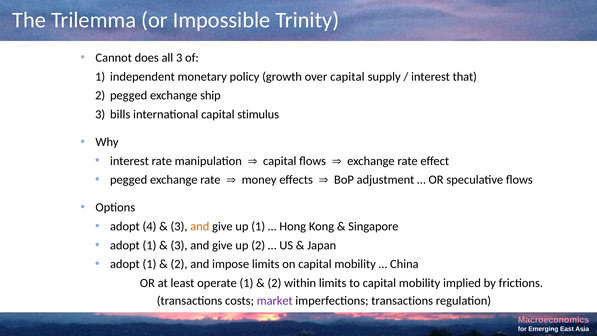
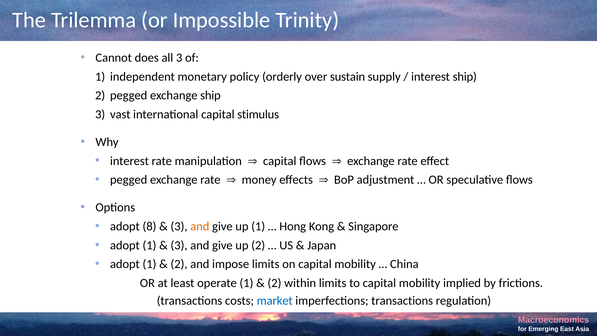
growth: growth -> orderly
over capital: capital -> sustain
interest that: that -> ship
bills: bills -> vast
4: 4 -> 8
market colour: purple -> blue
